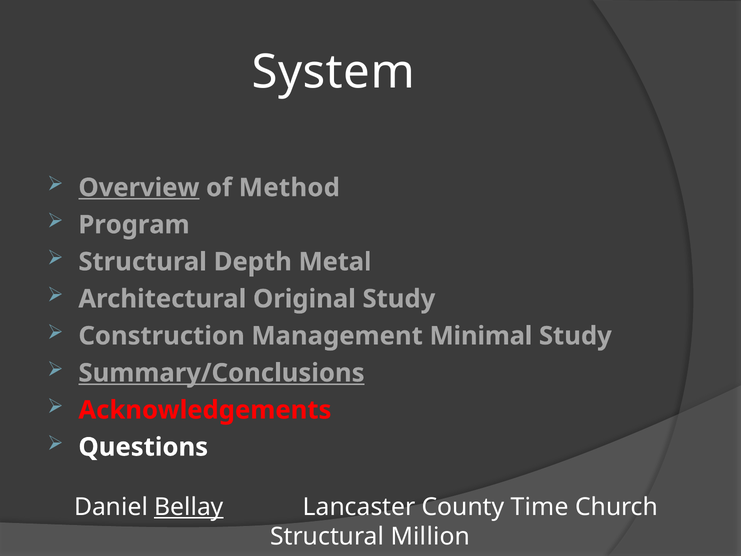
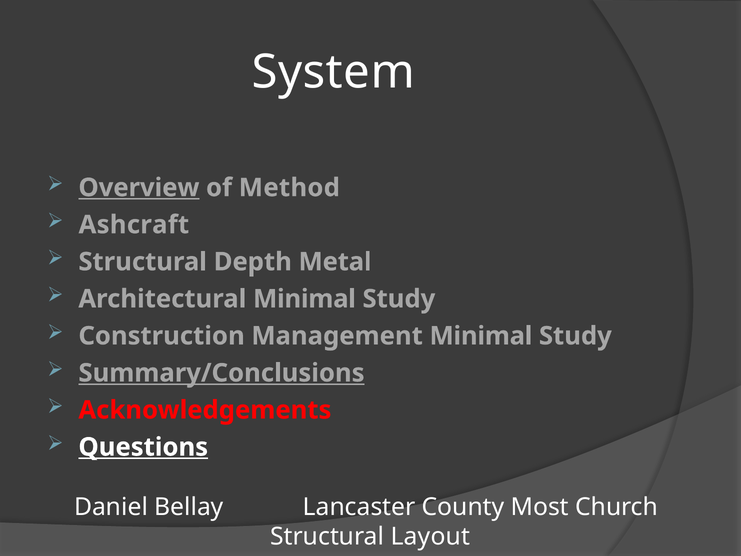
Program: Program -> Ashcraft
Architectural Original: Original -> Minimal
Questions underline: none -> present
Bellay underline: present -> none
Time: Time -> Most
Million: Million -> Layout
